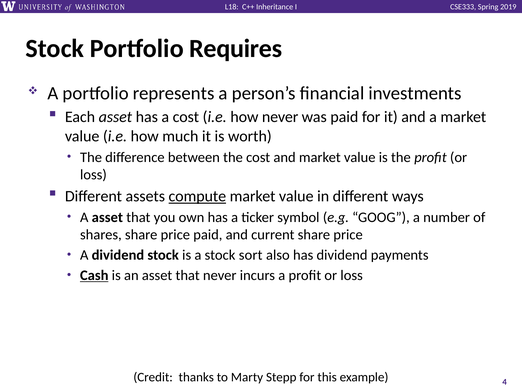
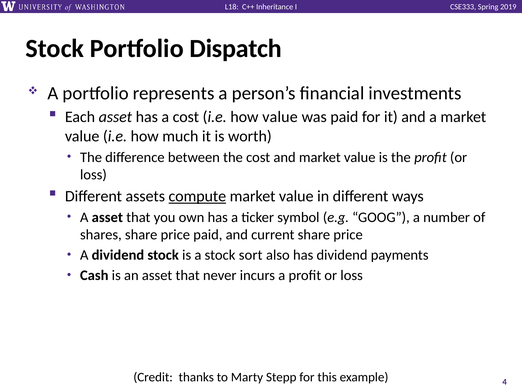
Requires: Requires -> Dispatch
how never: never -> value
Cash underline: present -> none
